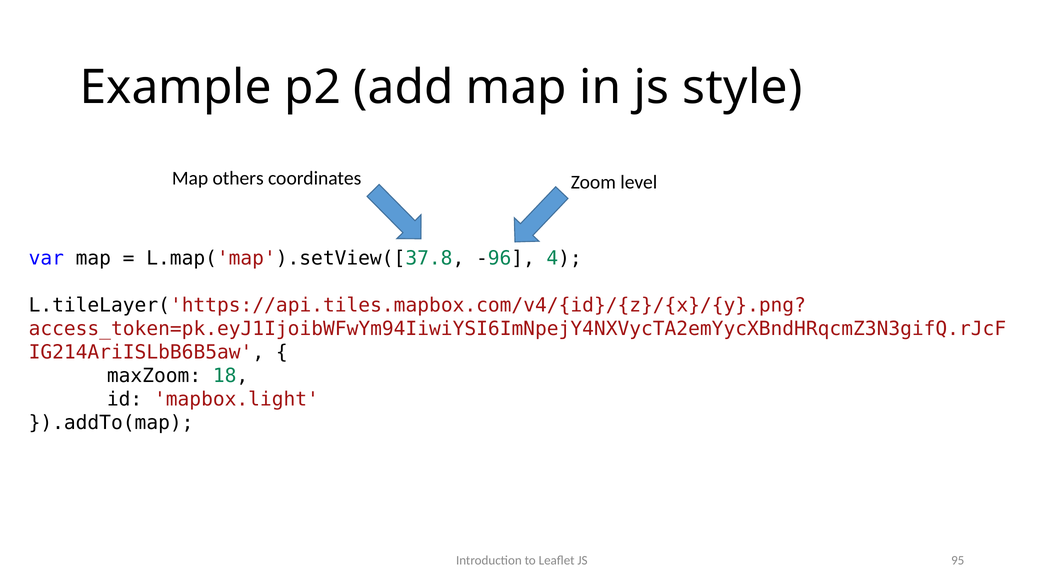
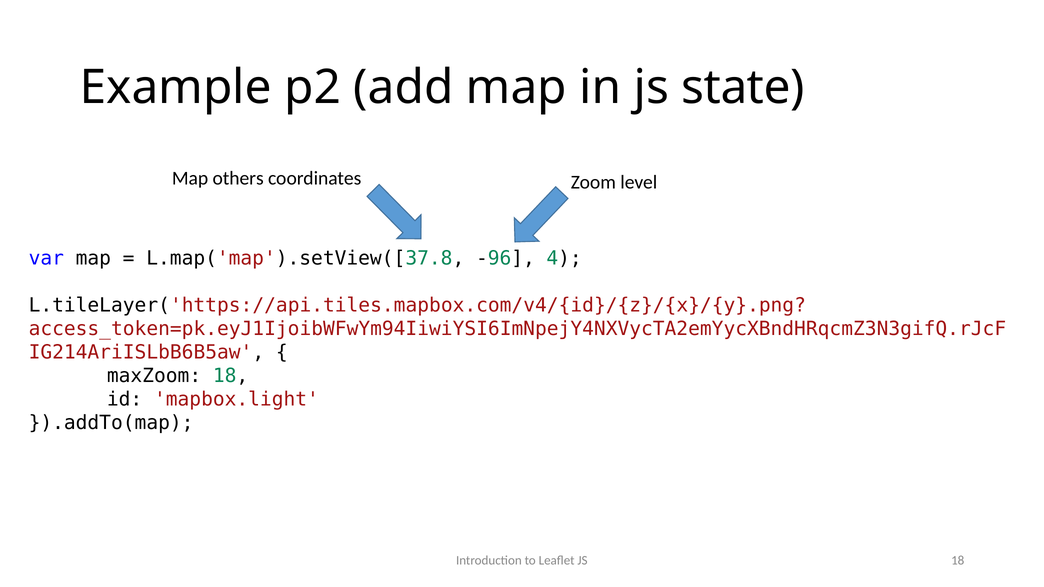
style: style -> state
JS 95: 95 -> 18
